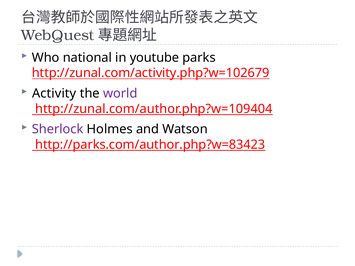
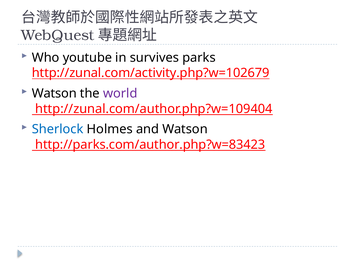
national: national -> youtube
youtube: youtube -> survives
Activity at (54, 94): Activity -> Watson
Sherlock colour: purple -> blue
